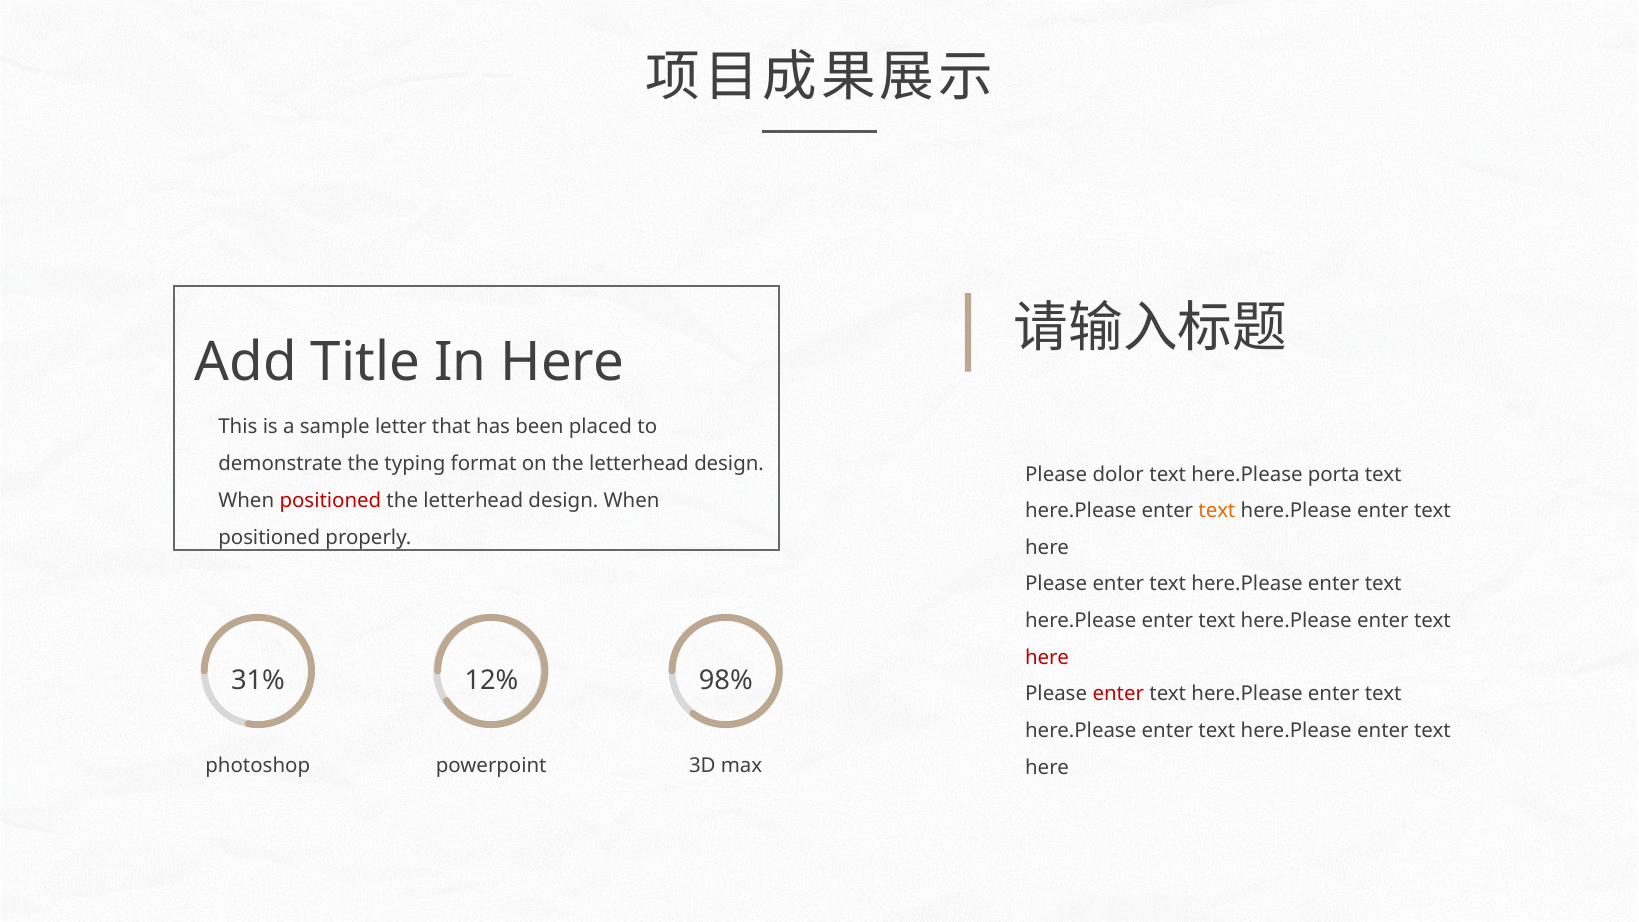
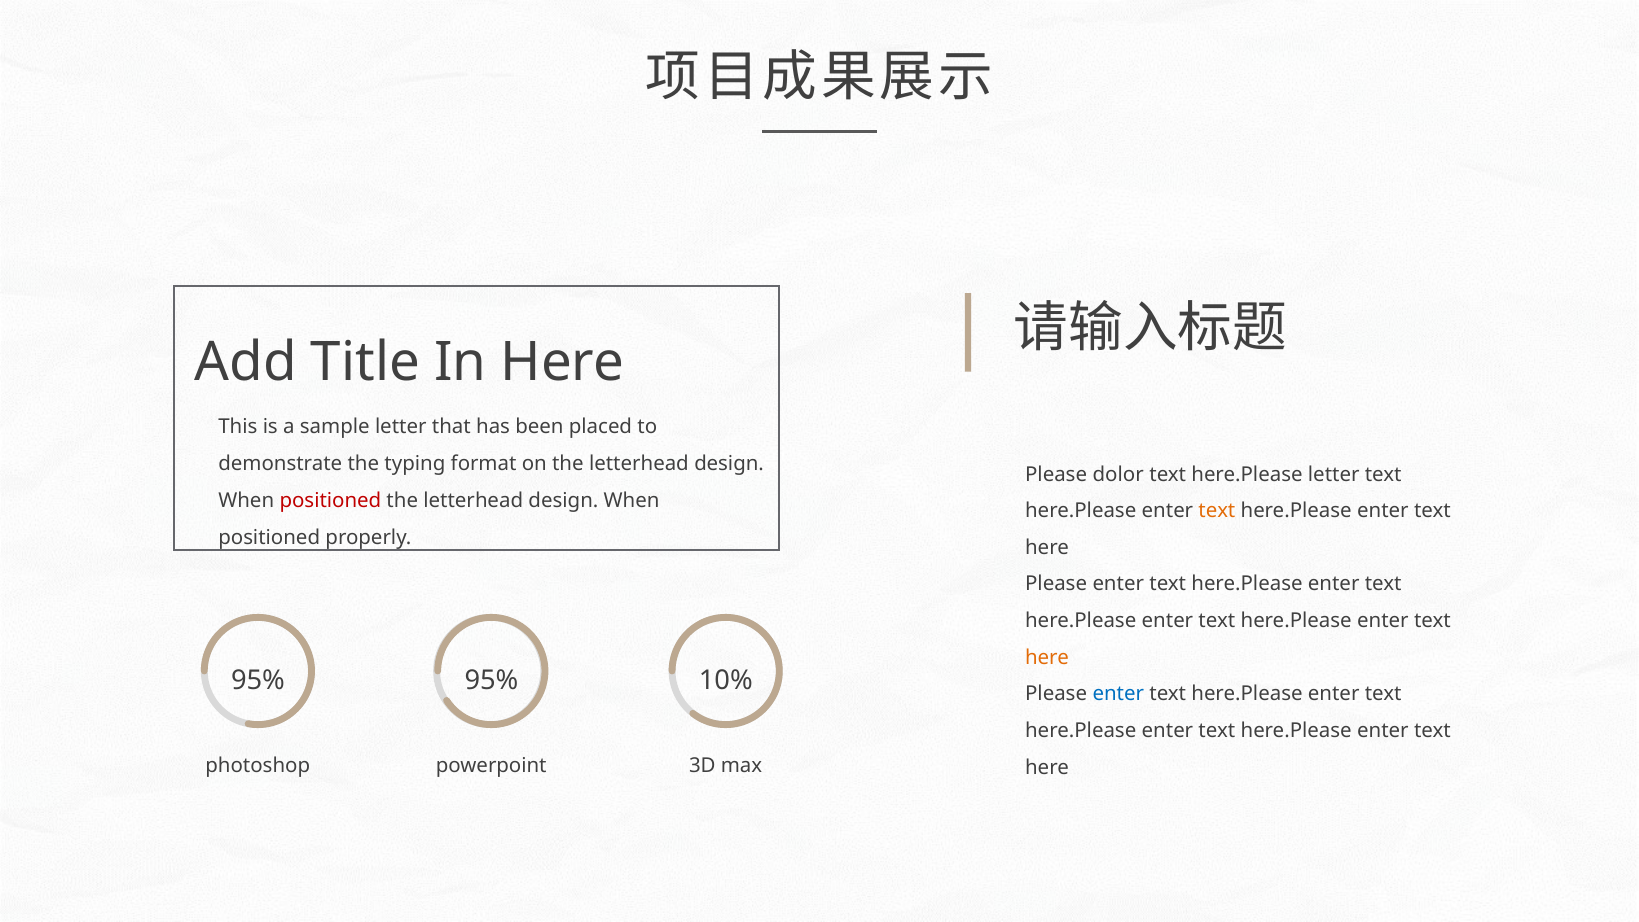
here.Please porta: porta -> letter
here at (1047, 658) colour: red -> orange
31% at (258, 680): 31% -> 95%
12% at (492, 680): 12% -> 95%
98%: 98% -> 10%
enter at (1118, 694) colour: red -> blue
